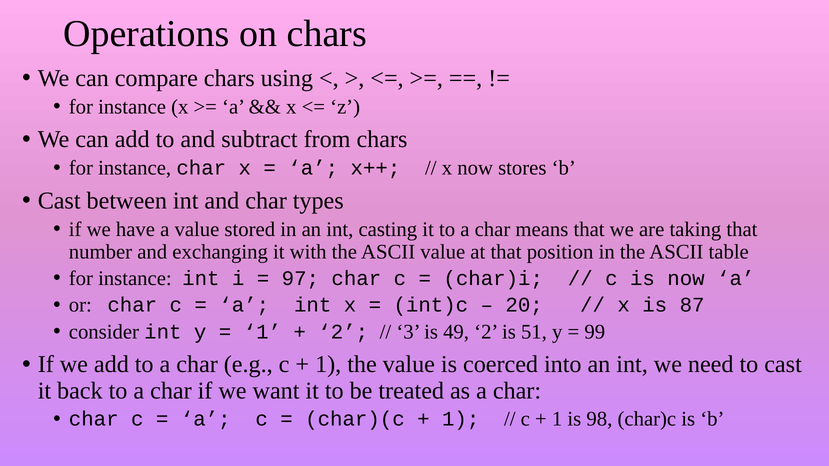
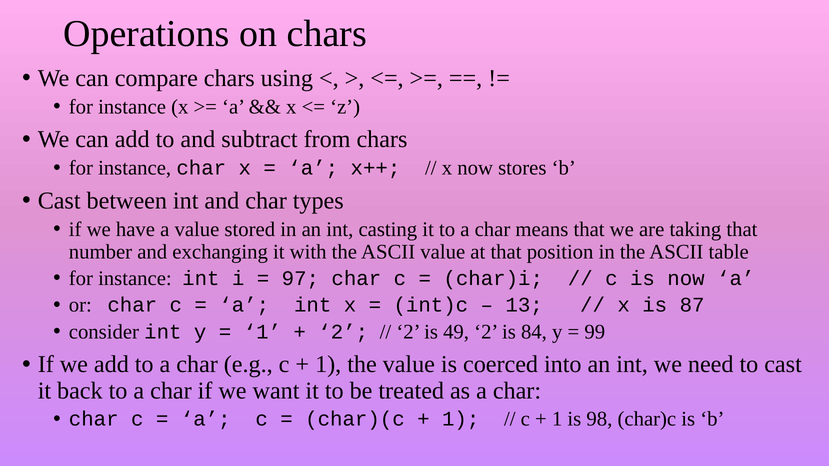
20: 20 -> 13
3 at (408, 332): 3 -> 2
51: 51 -> 84
